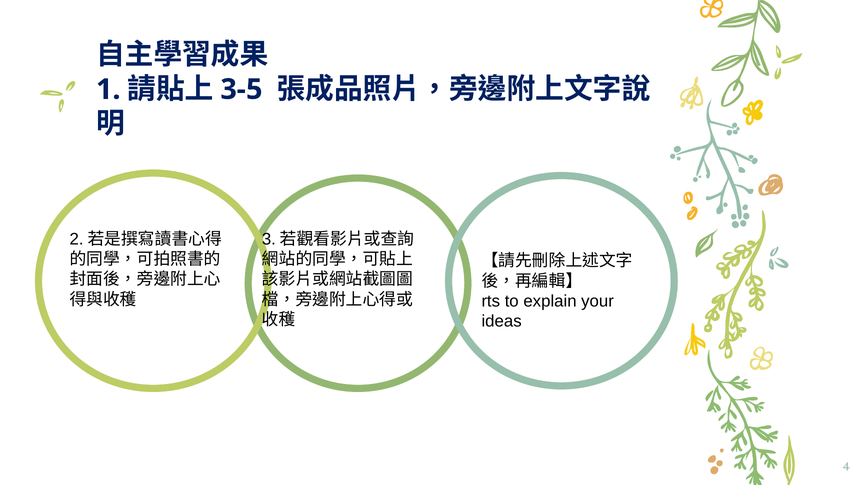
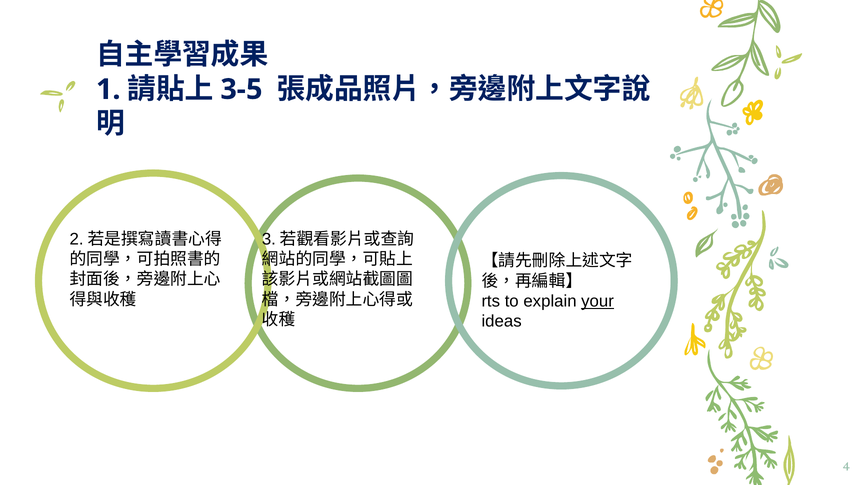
your underline: none -> present
